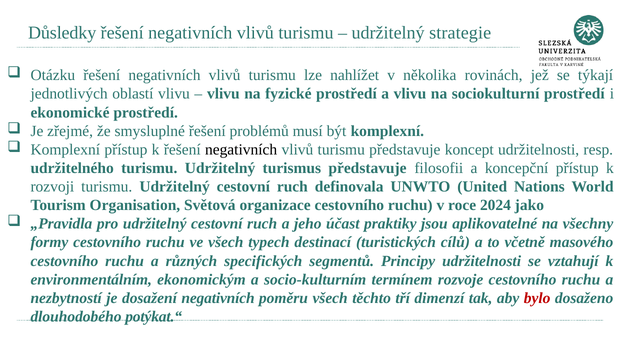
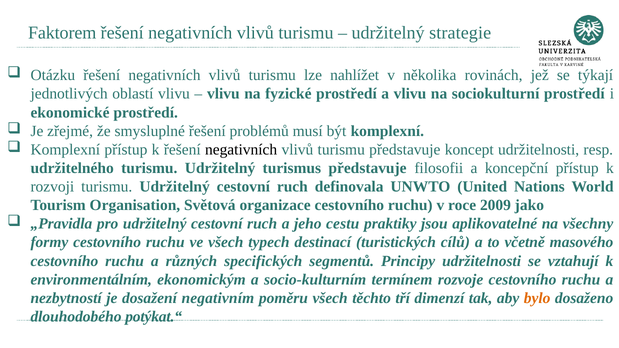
Důsledky: Důsledky -> Faktorem
2024: 2024 -> 2009
účast: účast -> cestu
dosažení negativních: negativních -> negativním
bylo colour: red -> orange
